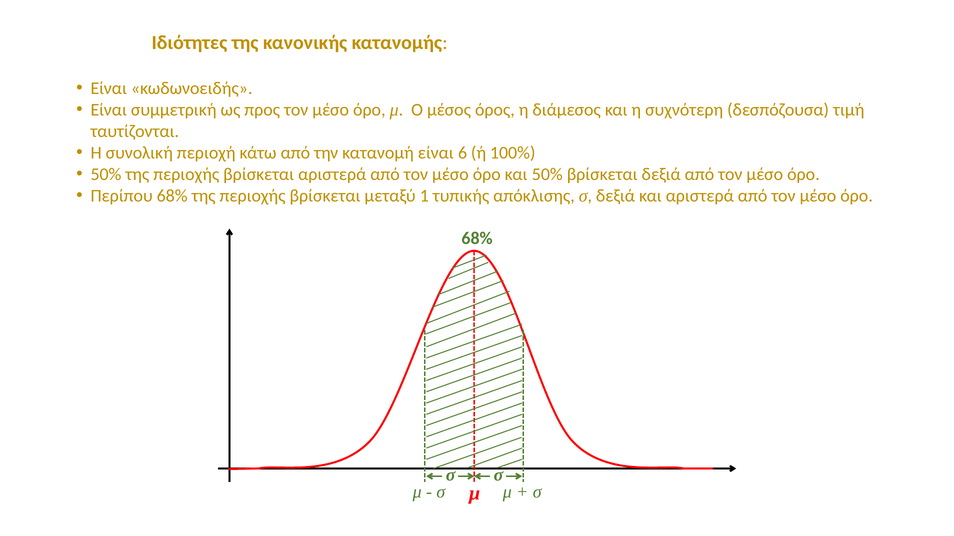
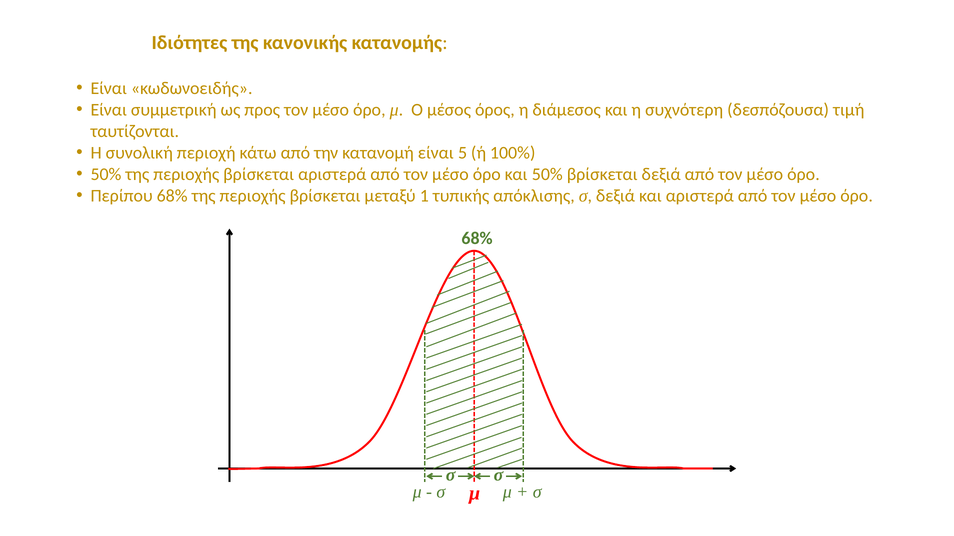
6: 6 -> 5
